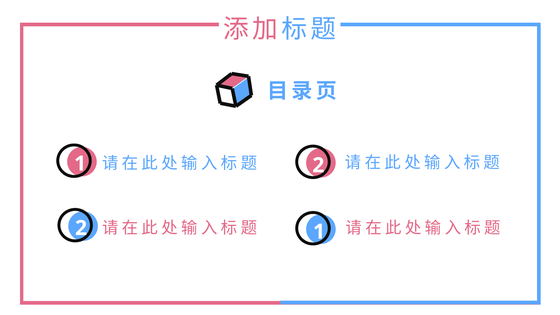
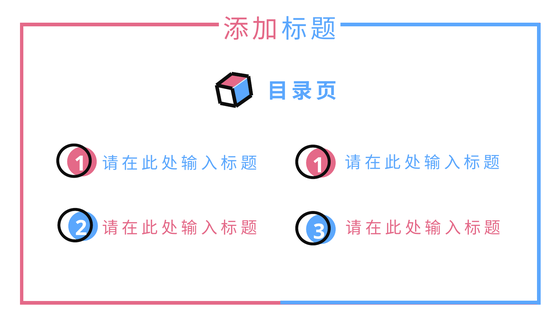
1 2: 2 -> 1
2 1: 1 -> 3
